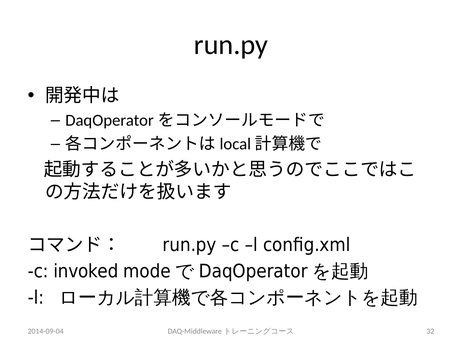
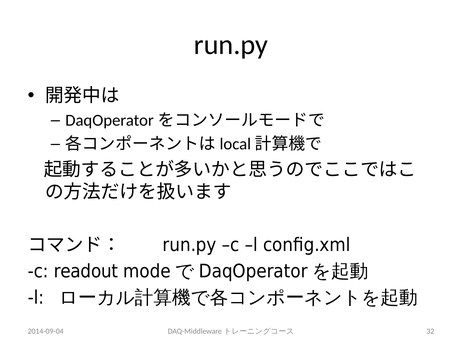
invoked: invoked -> readout
